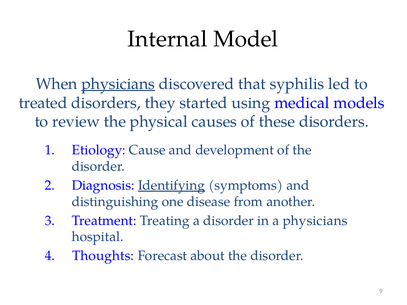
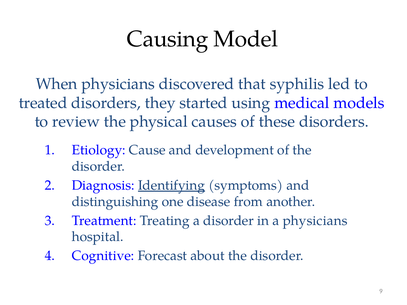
Internal: Internal -> Causing
physicians at (118, 84) underline: present -> none
Thoughts: Thoughts -> Cognitive
